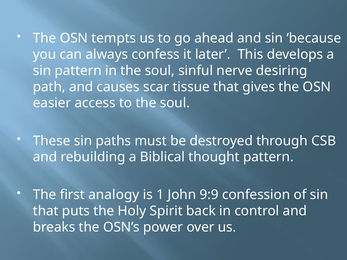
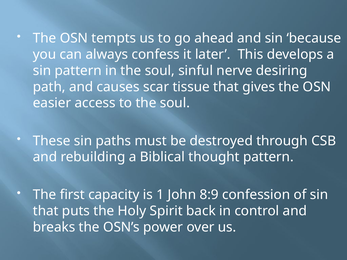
analogy: analogy -> capacity
9:9: 9:9 -> 8:9
